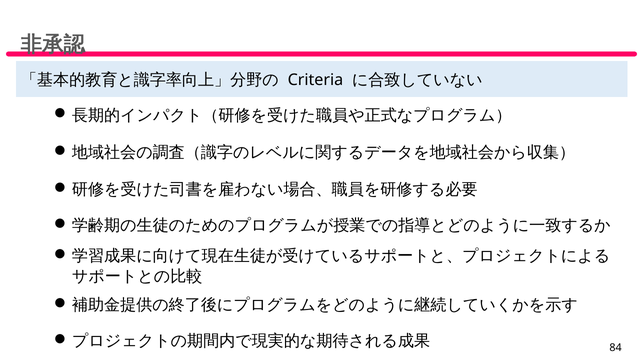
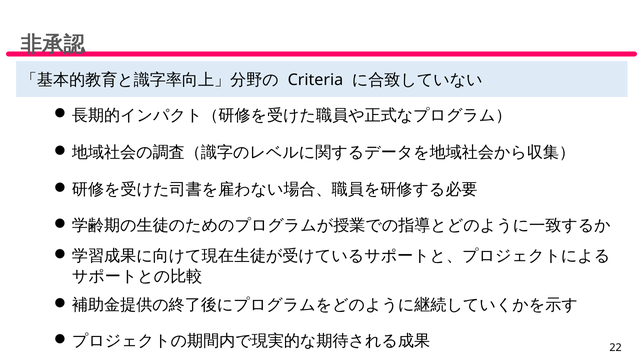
84: 84 -> 22
